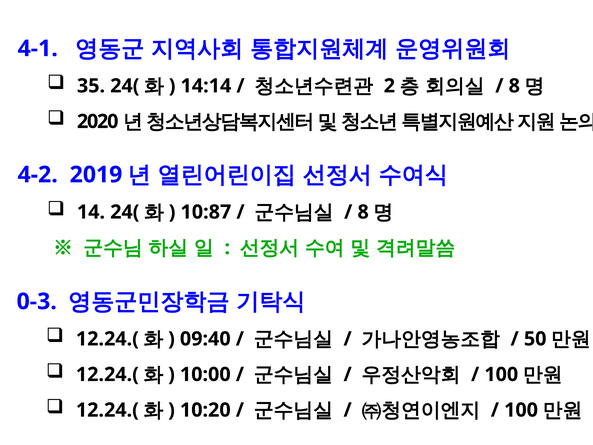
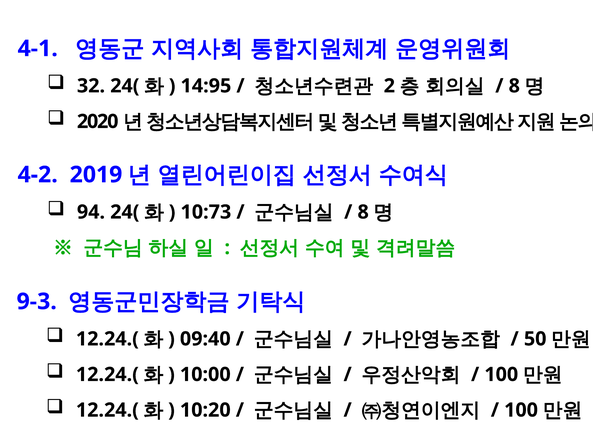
35: 35 -> 32
14:14: 14:14 -> 14:95
14: 14 -> 94
10:87: 10:87 -> 10:73
0-3: 0-3 -> 9-3
